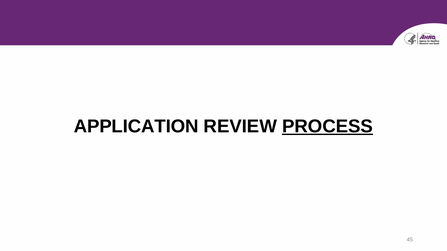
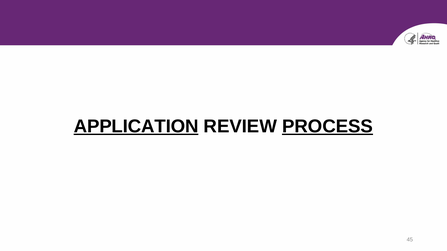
APPLICATION underline: none -> present
